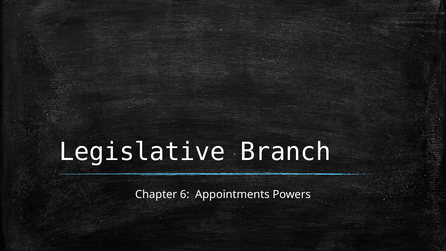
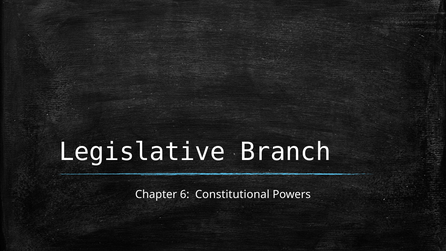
Appointments: Appointments -> Constitutional
